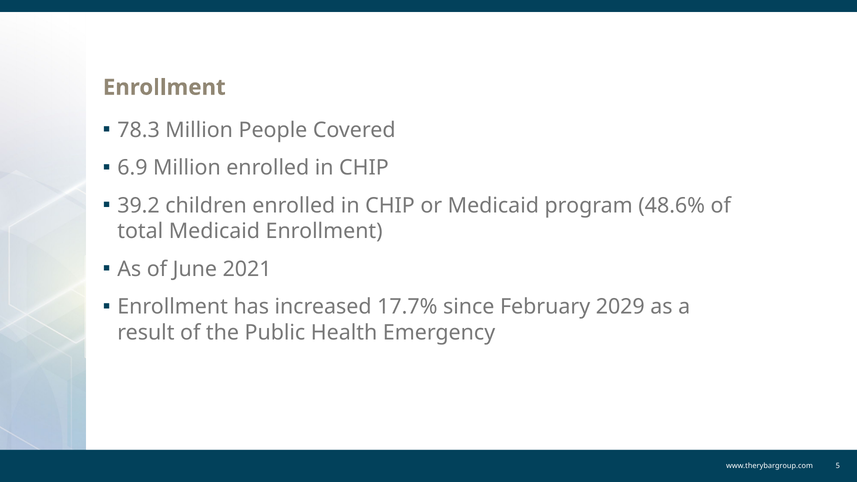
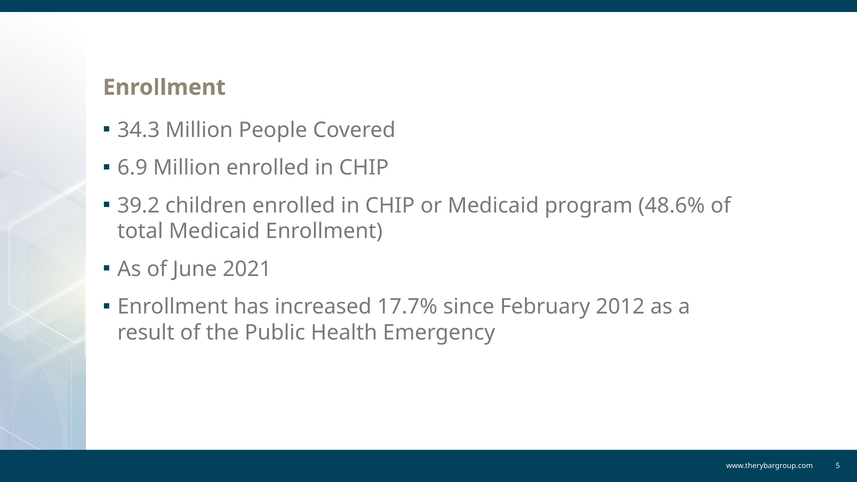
78.3: 78.3 -> 34.3
2029: 2029 -> 2012
